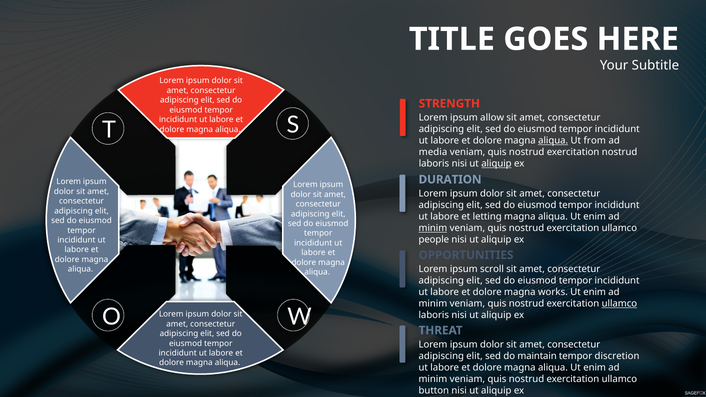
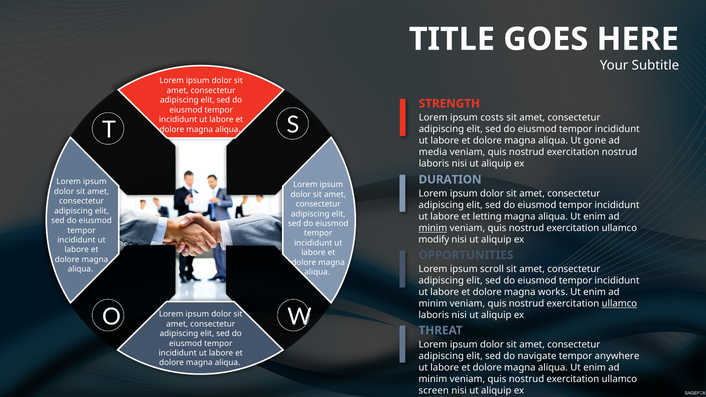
allow: allow -> costs
aliqua at (553, 141) underline: present -> none
from: from -> gone
aliquip at (496, 164) underline: present -> none
people: people -> modify
maintain: maintain -> navigate
discretion: discretion -> anywhere
button: button -> screen
